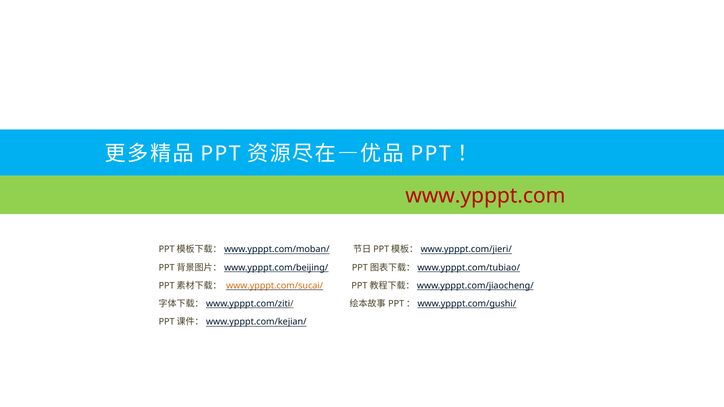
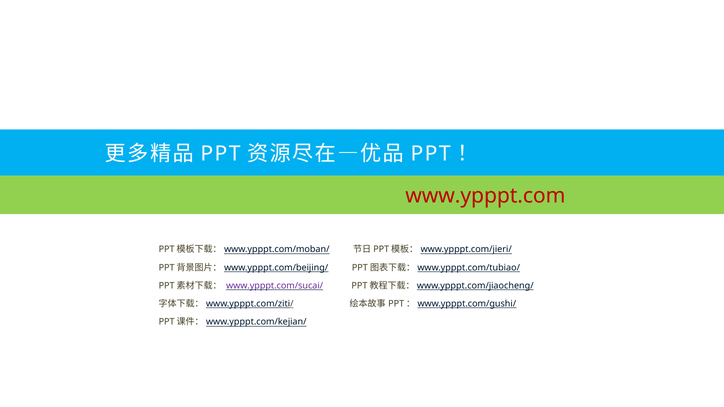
www.ypppt.com/sucai/ colour: orange -> purple
